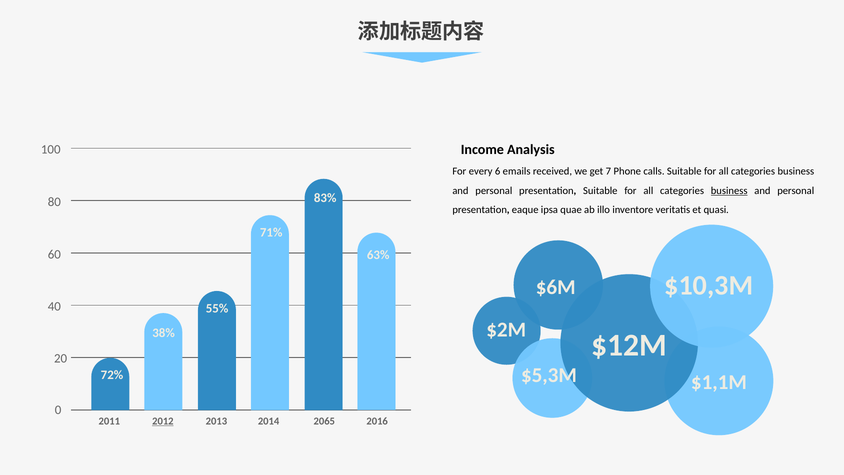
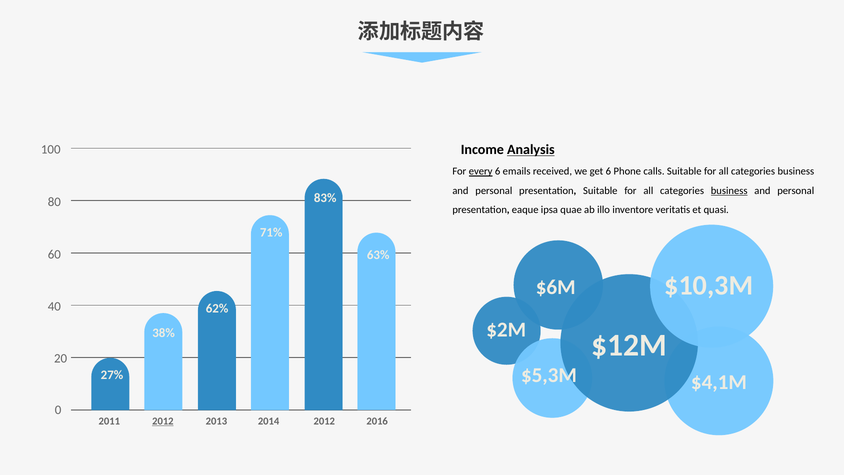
Analysis underline: none -> present
every underline: none -> present
get 7: 7 -> 6
55%: 55% -> 62%
72%: 72% -> 27%
$1,1M: $1,1M -> $4,1M
2014 2065: 2065 -> 2012
